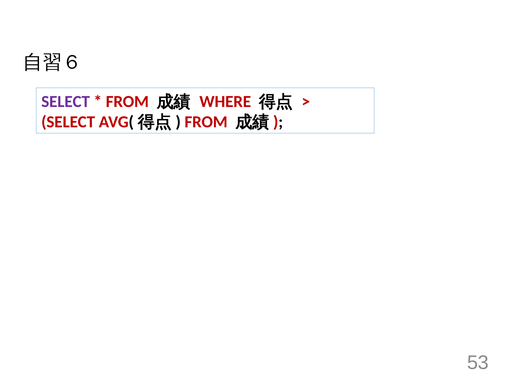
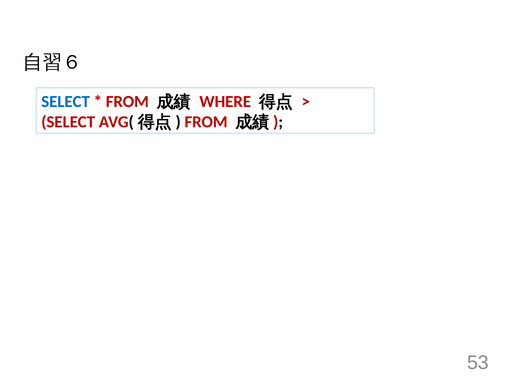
SELECT at (66, 102) colour: purple -> blue
